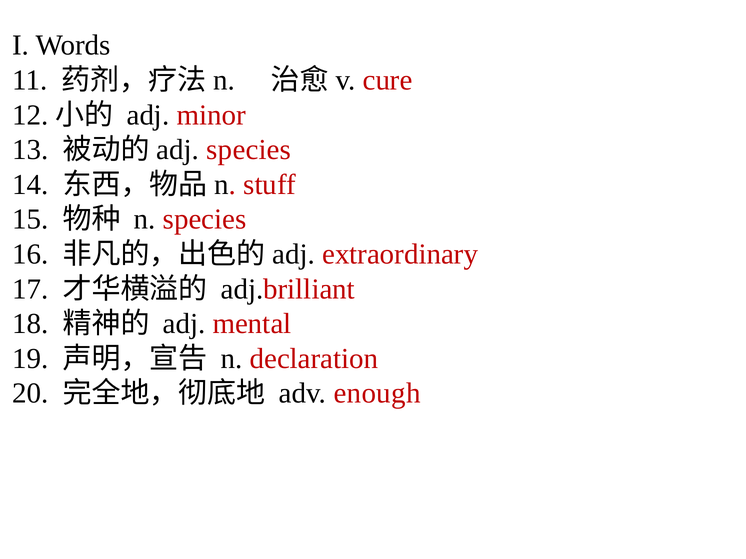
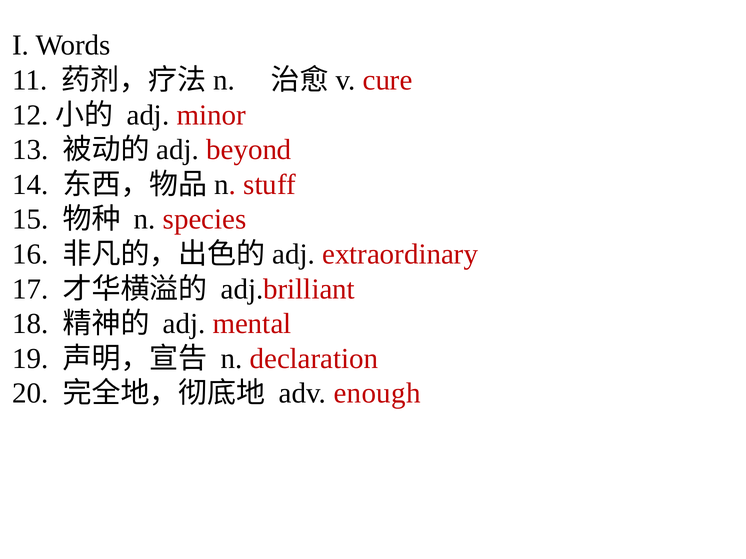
adj species: species -> beyond
